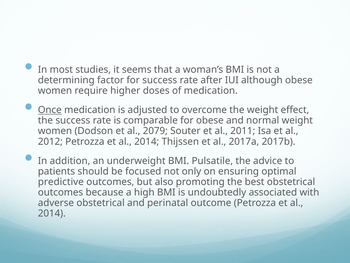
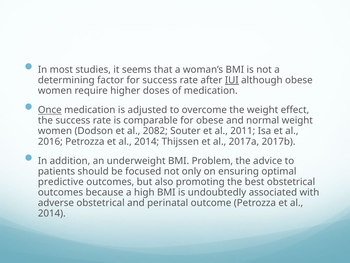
IUI underline: none -> present
2079: 2079 -> 2082
2012: 2012 -> 2016
Pulsatile: Pulsatile -> Problem
